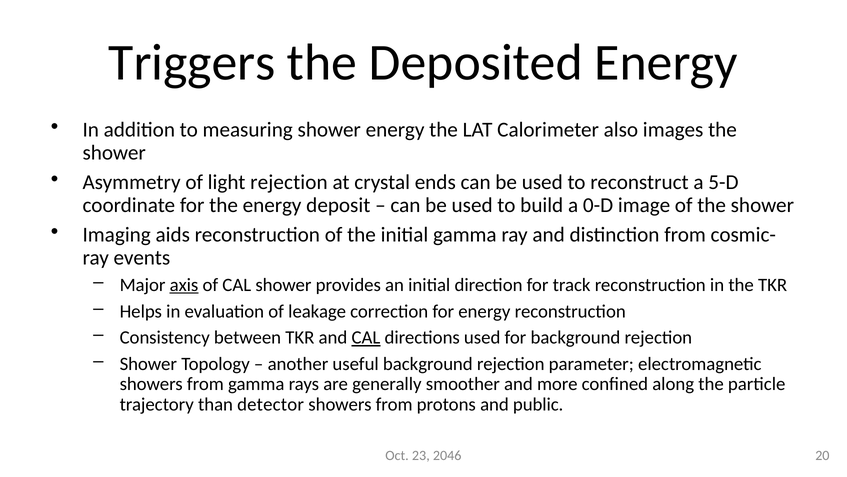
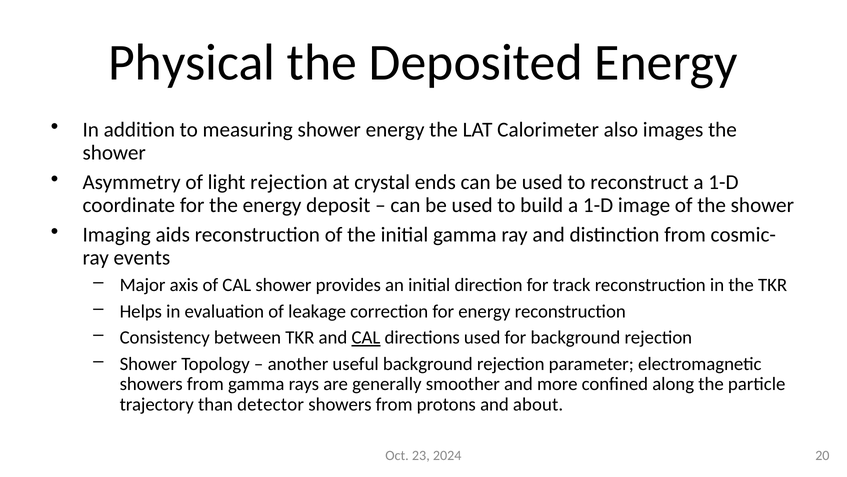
Triggers: Triggers -> Physical
reconstruct a 5-D: 5-D -> 1-D
build a 0-D: 0-D -> 1-D
axis underline: present -> none
public: public -> about
2046: 2046 -> 2024
